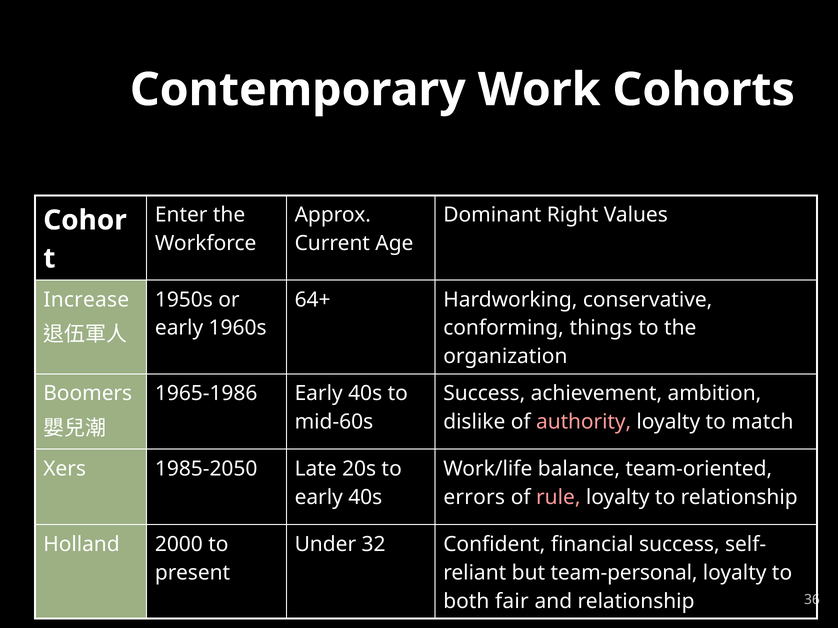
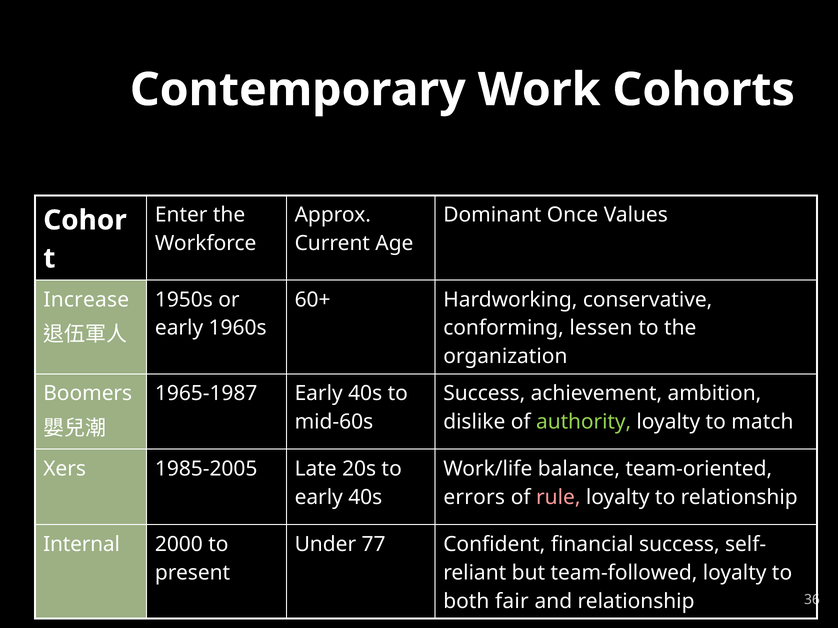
Right: Right -> Once
64+: 64+ -> 60+
things: things -> lessen
1965-1986: 1965-1986 -> 1965-1987
authority colour: pink -> light green
1985-2050: 1985-2050 -> 1985-2005
Holland: Holland -> Internal
32: 32 -> 77
team-personal: team-personal -> team-followed
